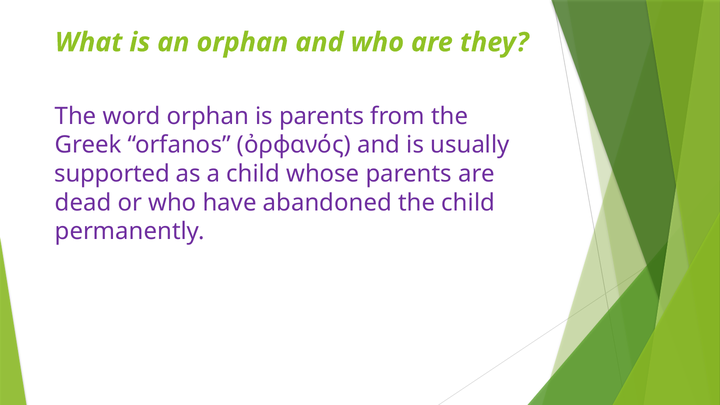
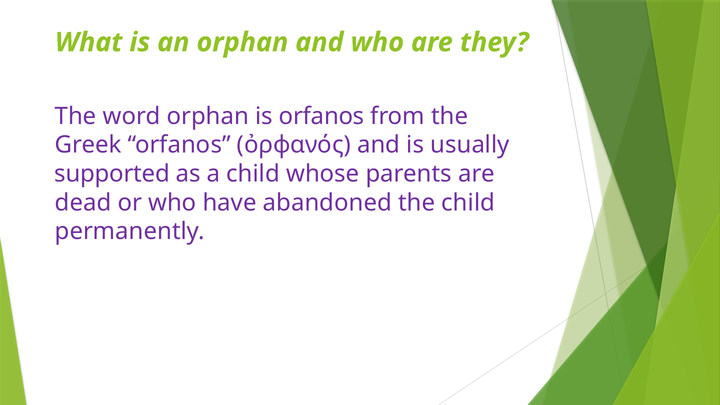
is parents: parents -> orfanos
